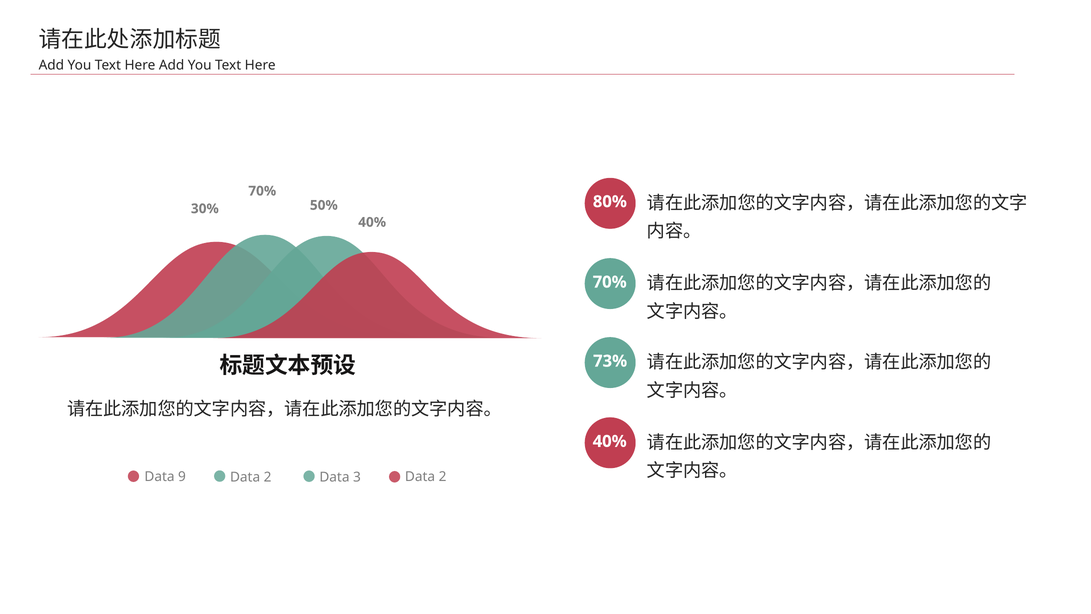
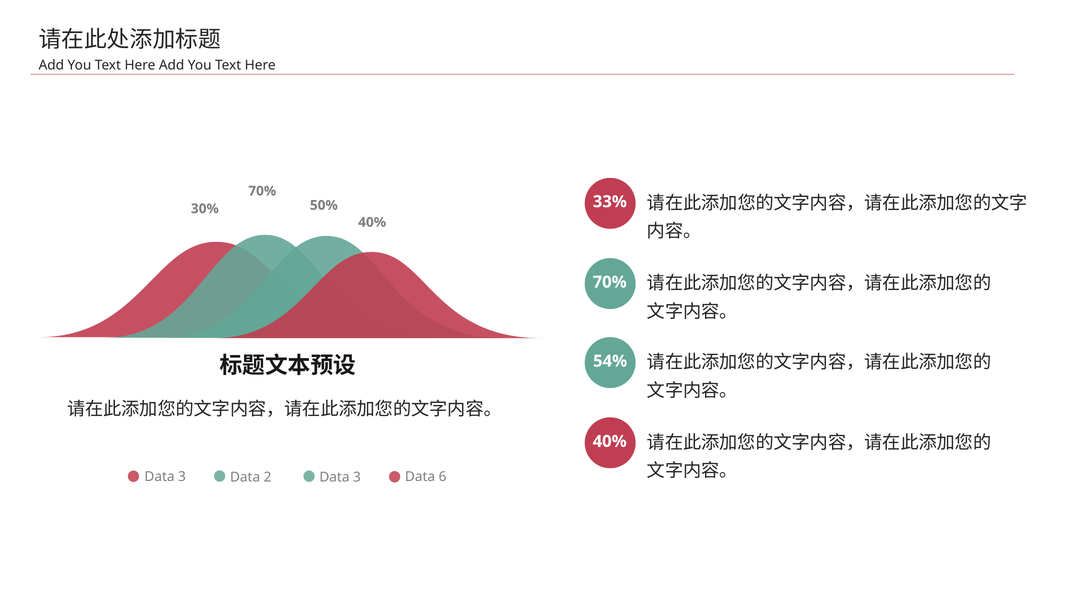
80%: 80% -> 33%
73%: 73% -> 54%
9 at (182, 477): 9 -> 3
3 Data 2: 2 -> 6
